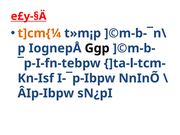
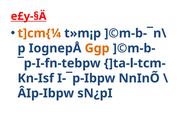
Ggp colour: black -> orange
